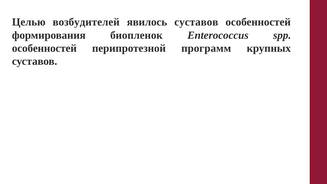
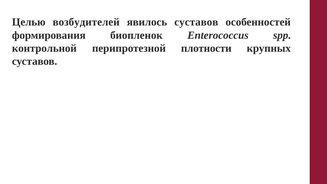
особенностей at (44, 48): особенностей -> контрольной
программ: программ -> плотности
